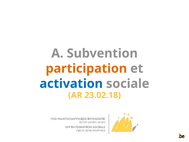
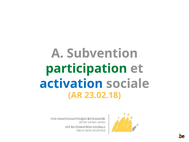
participation colour: orange -> green
